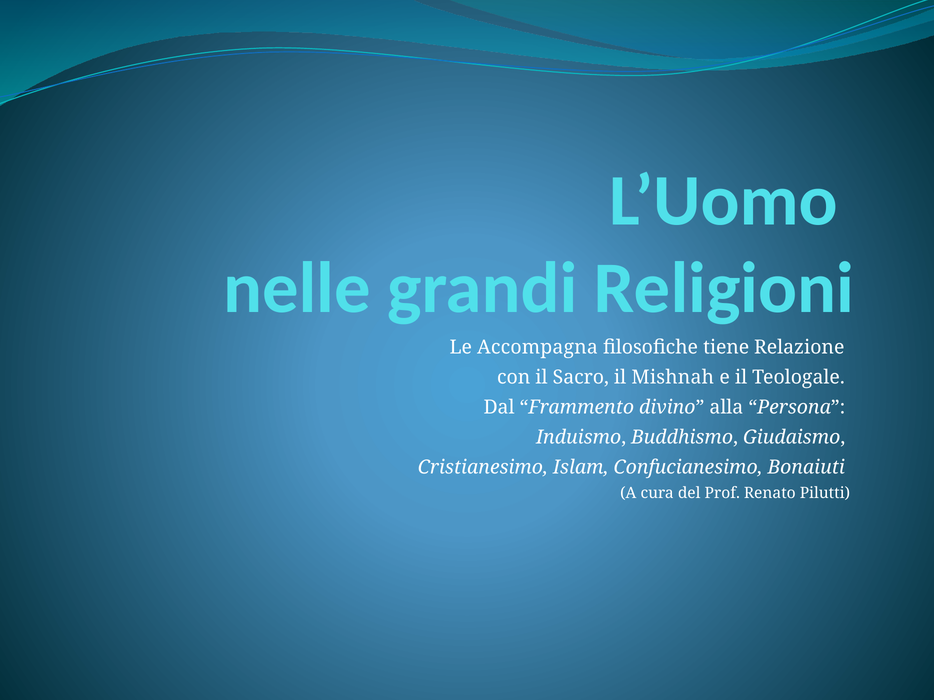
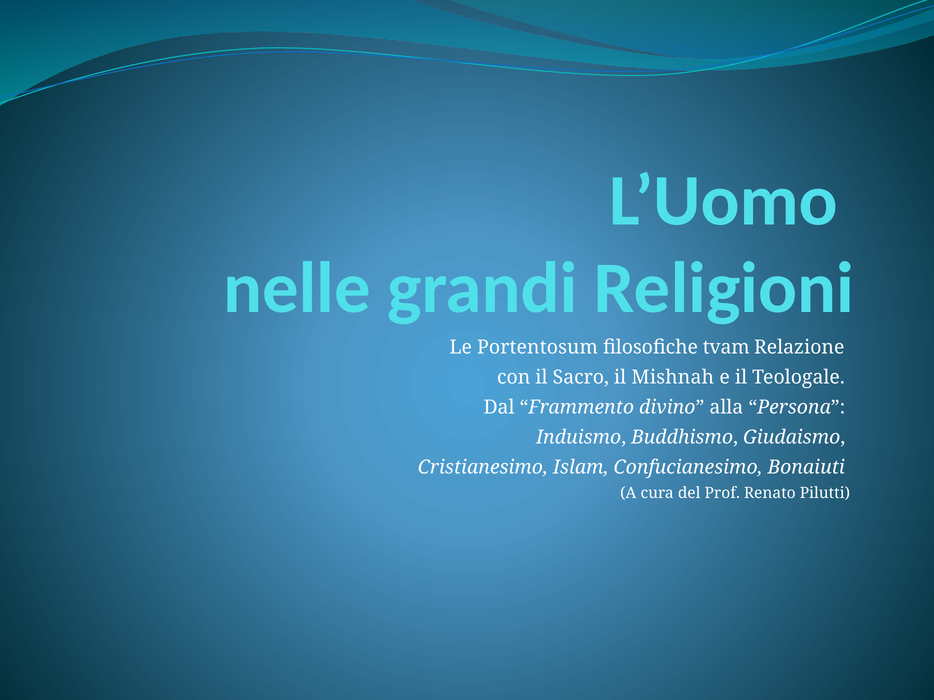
Accompagna: Accompagna -> Portentosum
tiene: tiene -> tvam
